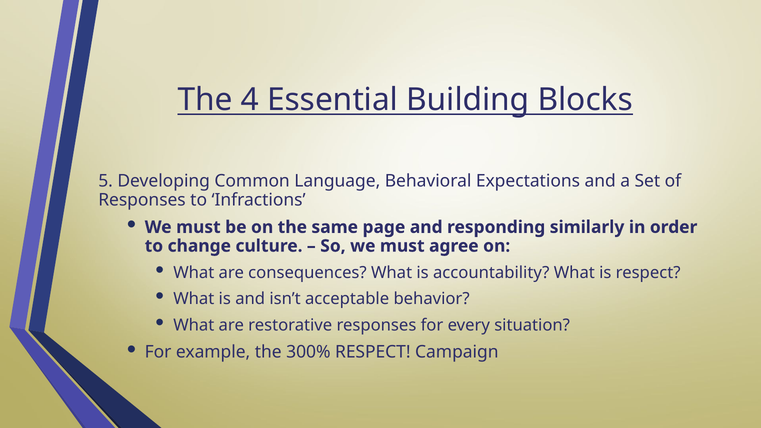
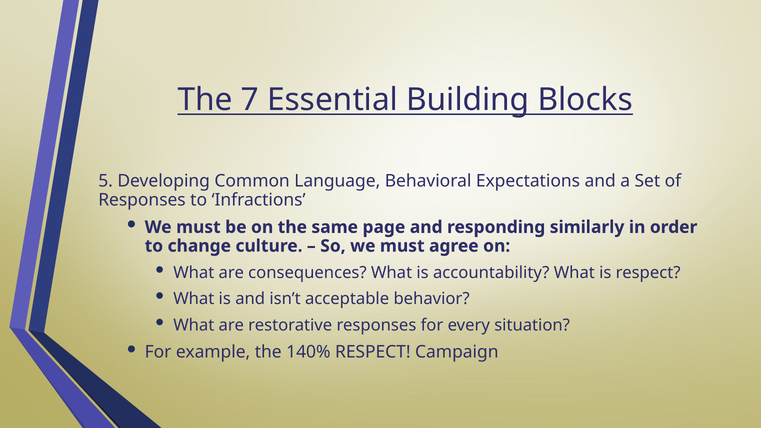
4: 4 -> 7
300%: 300% -> 140%
